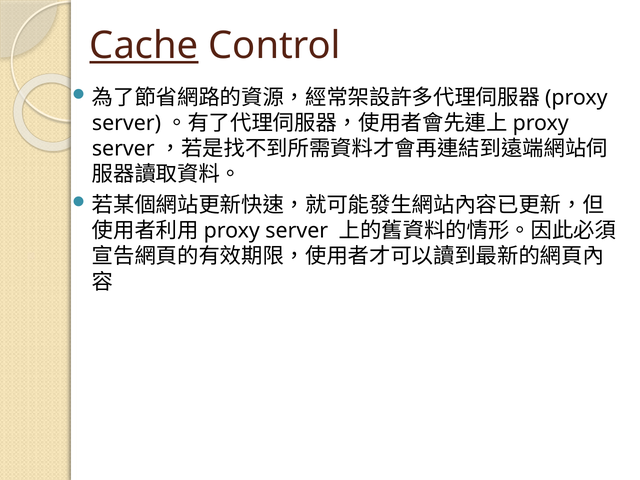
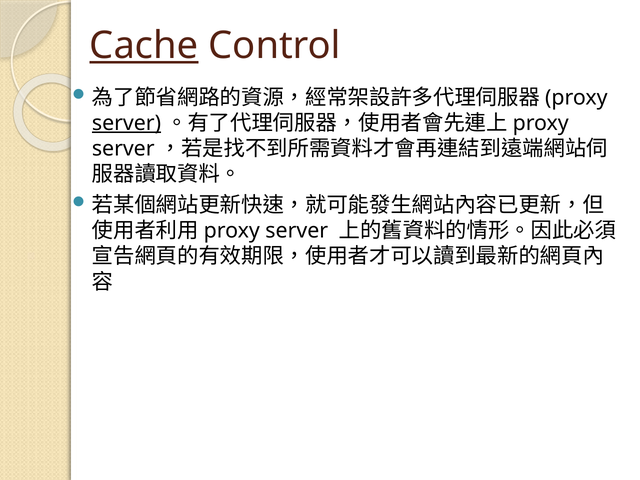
server at (126, 123) underline: none -> present
